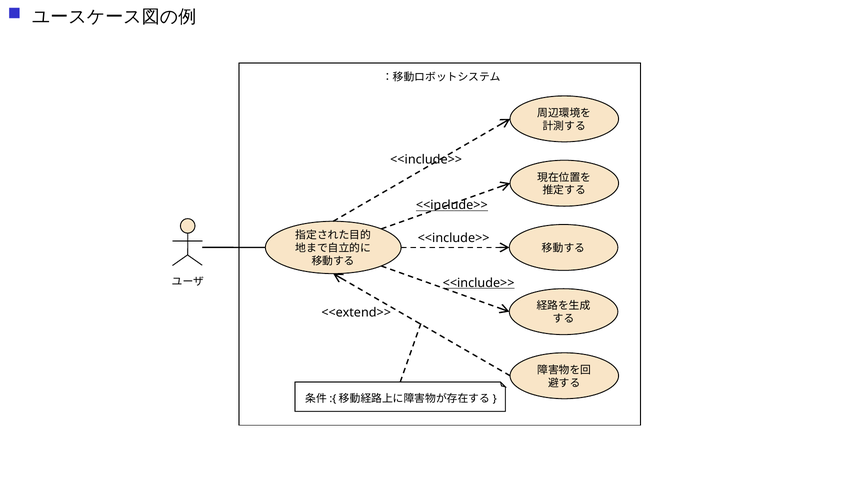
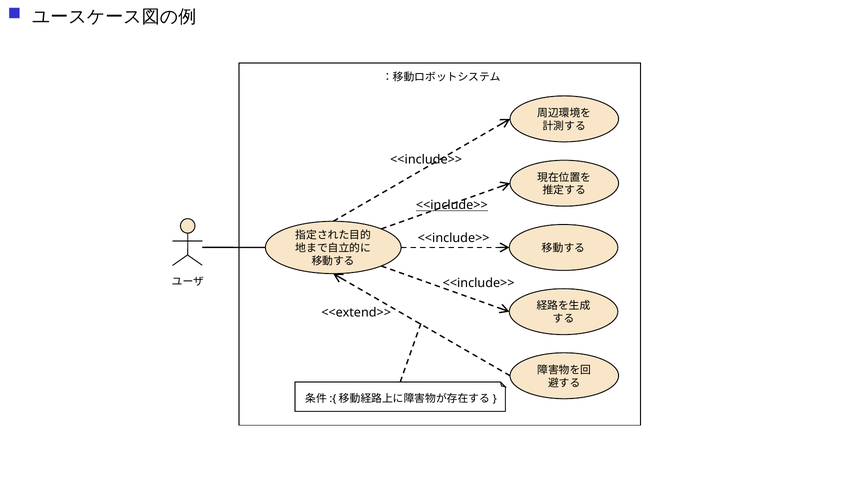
<<include>> at (479, 283) underline: present -> none
